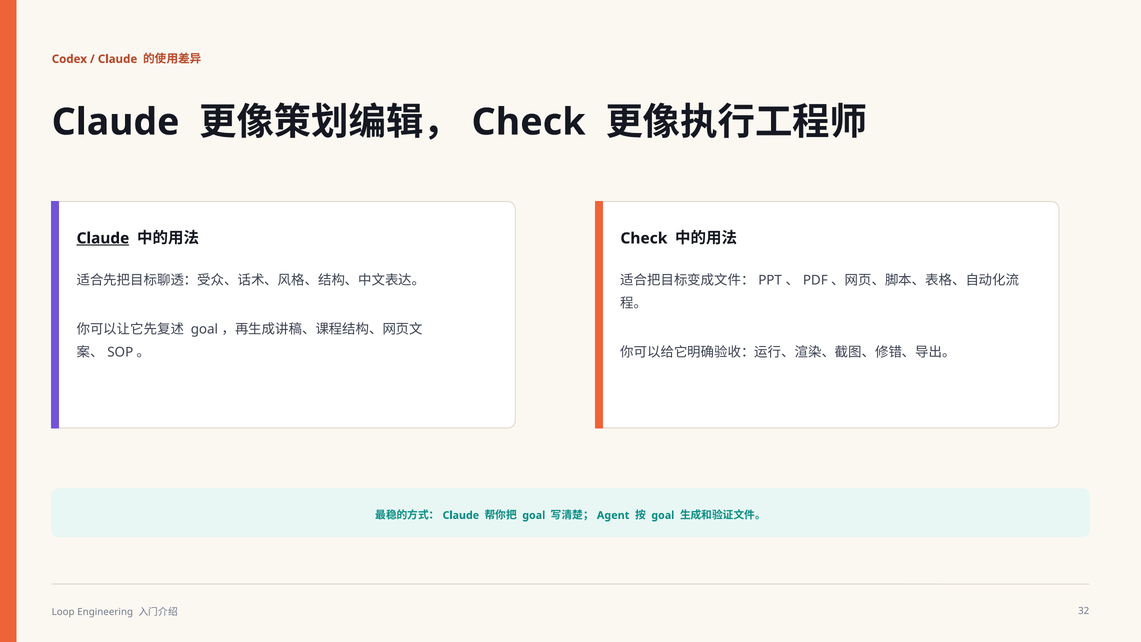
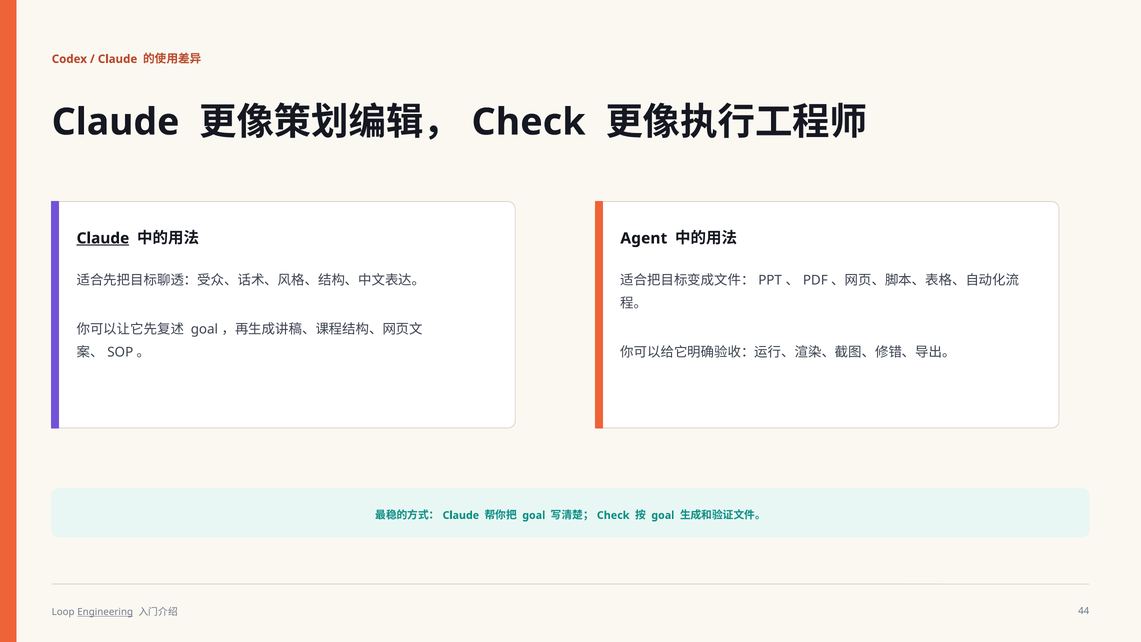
Check at (644, 238): Check -> Agent
Agent at (613, 515): Agent -> Check
Engineering underline: none -> present
32: 32 -> 44
